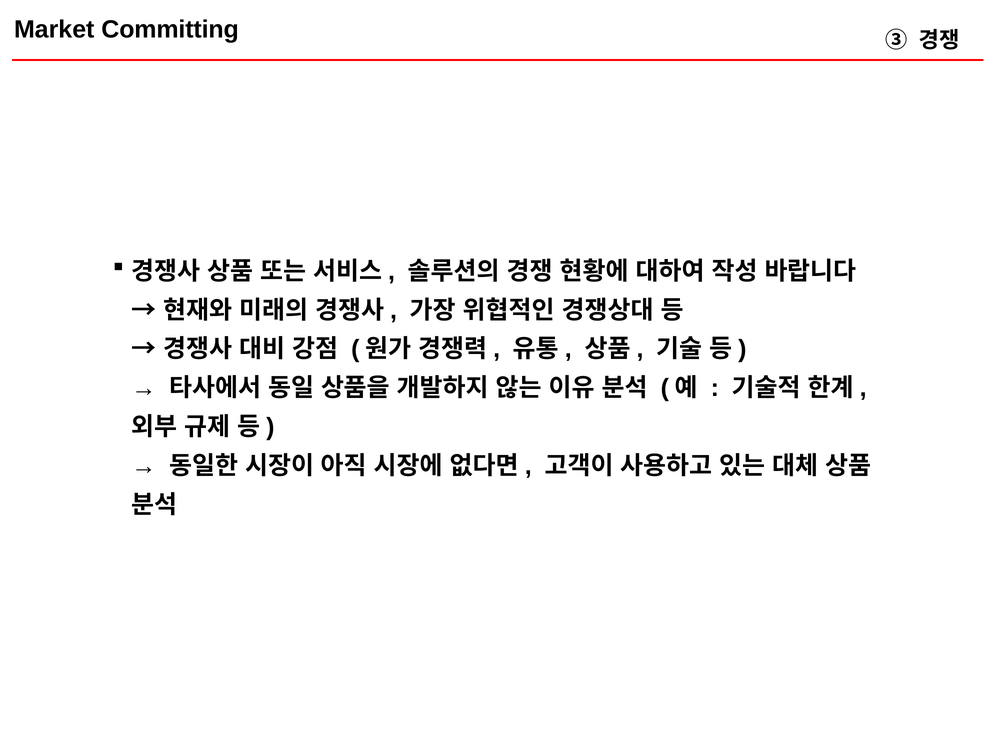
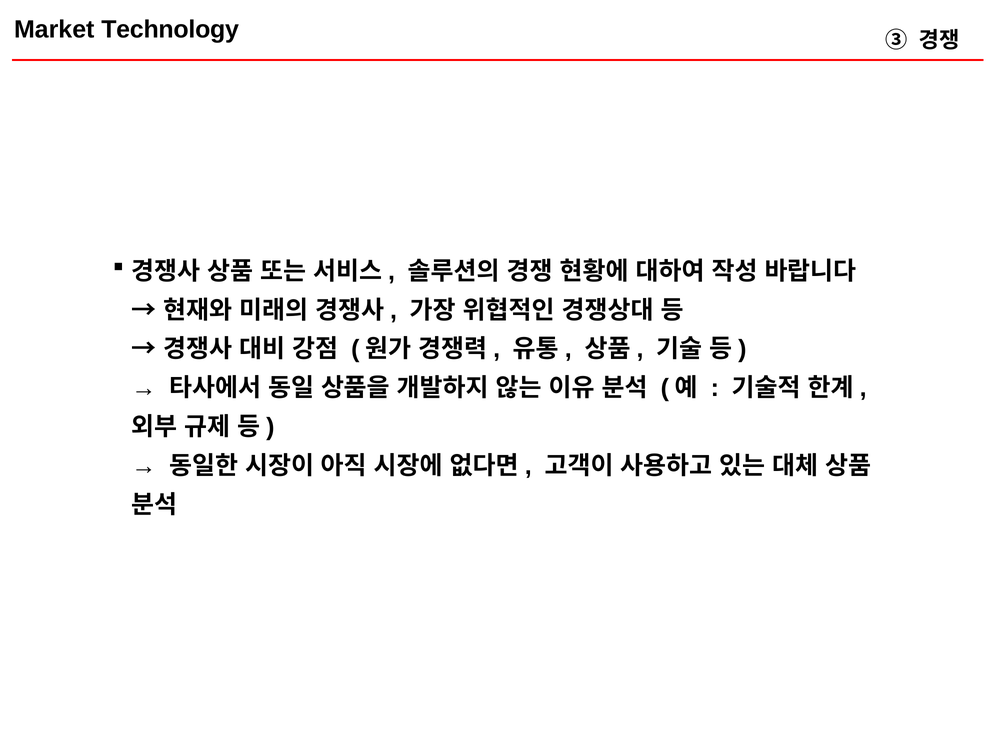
Committing: Committing -> Technology
